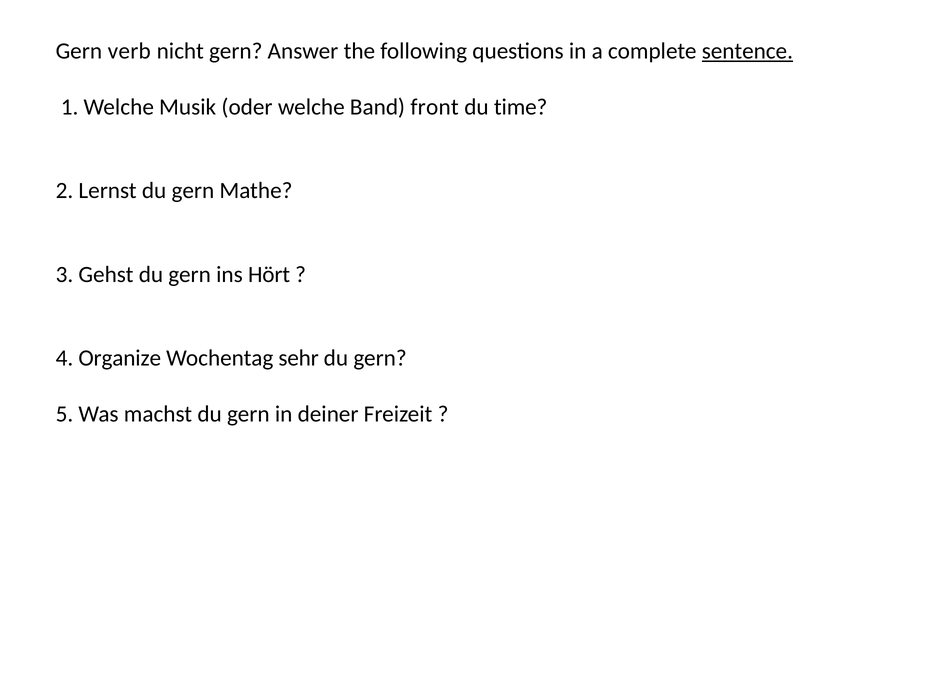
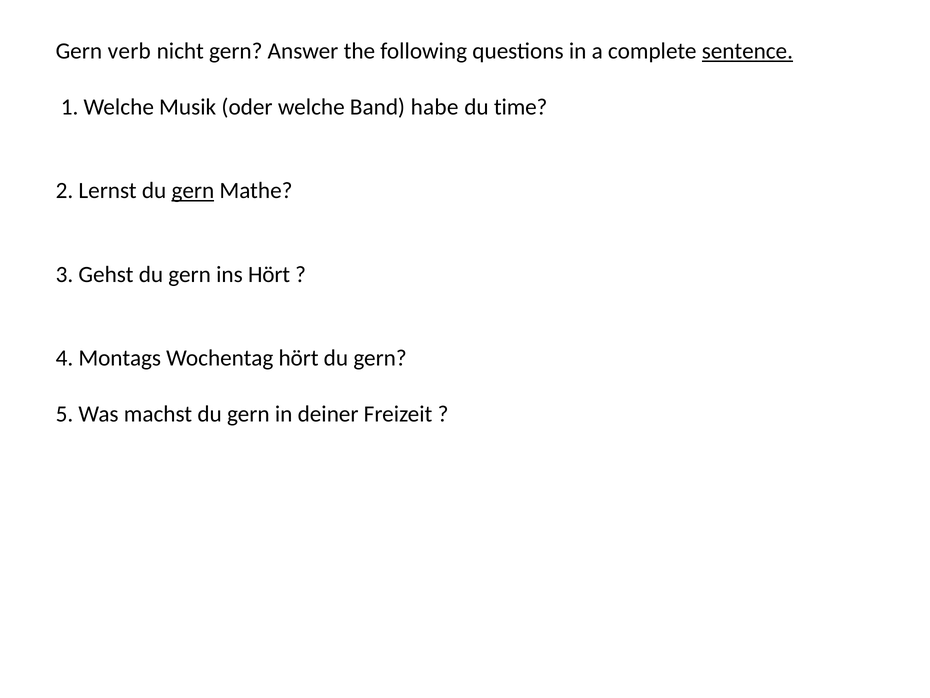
front: front -> habe
gern at (193, 191) underline: none -> present
Organize: Organize -> Montags
Wochentag sehr: sehr -> hört
